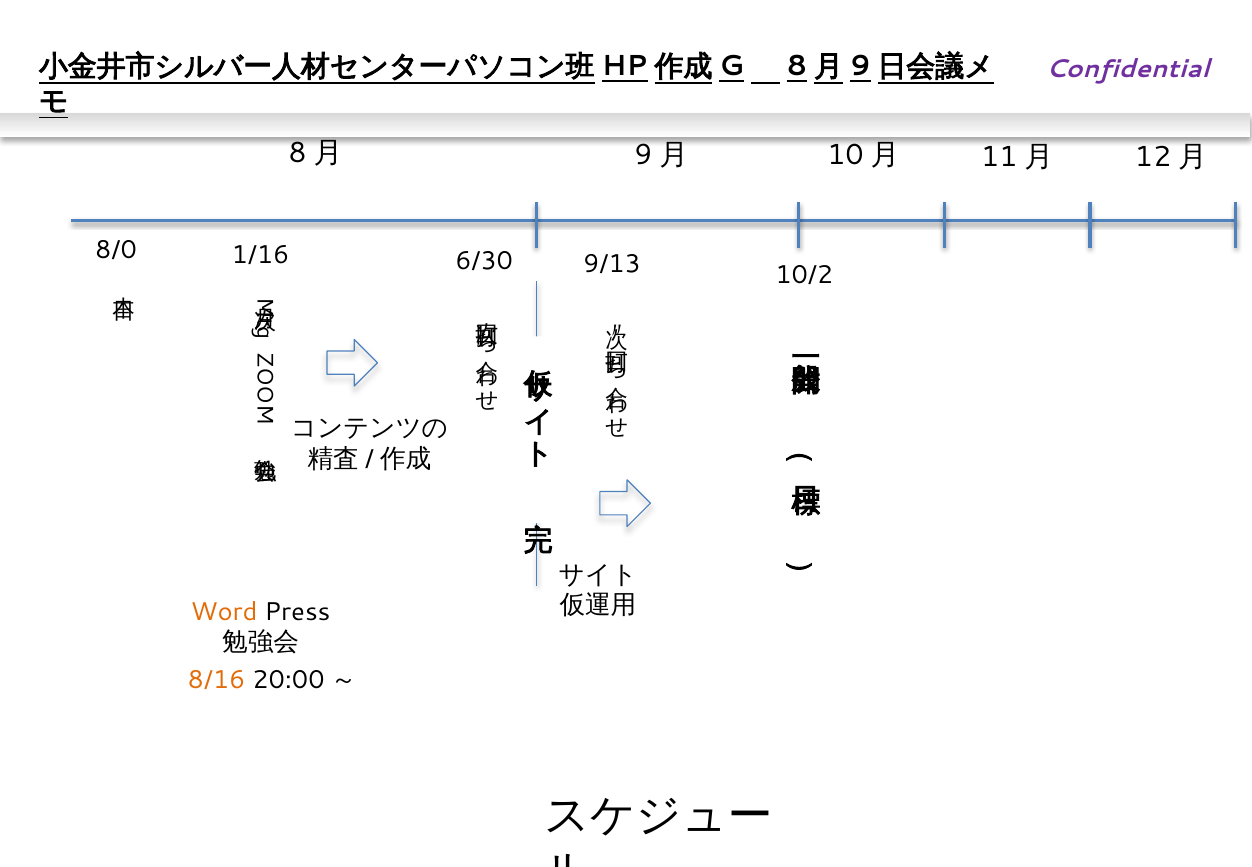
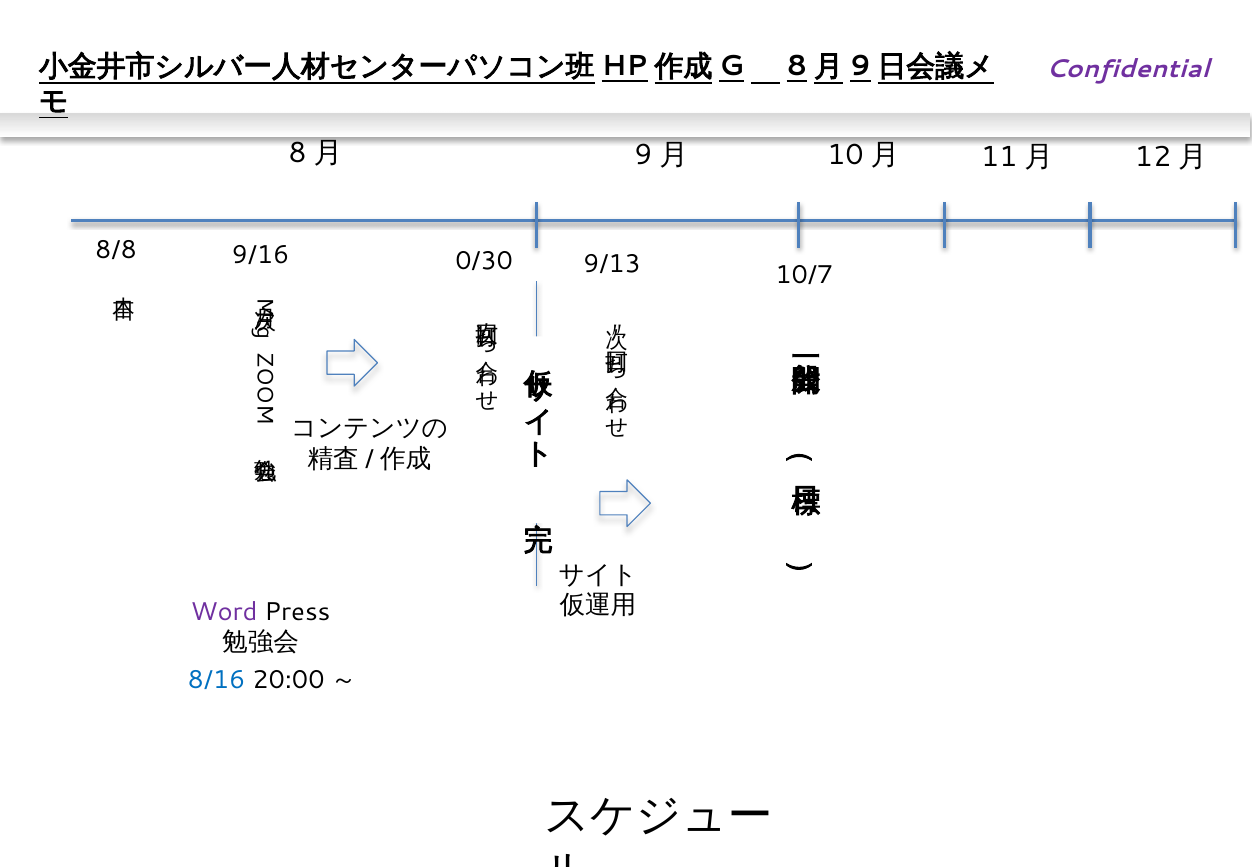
8/0: 8/0 -> 8/8
1/16: 1/16 -> 9/16
6/30: 6/30 -> 0/30
10/2: 10/2 -> 10/7
Word colour: orange -> purple
8/16 colour: orange -> blue
